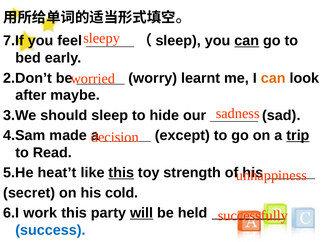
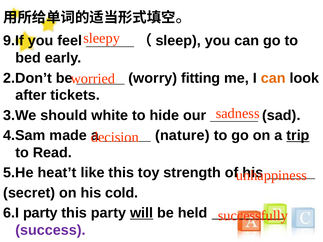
7.If: 7.If -> 9.If
can at (247, 41) underline: present -> none
learnt: learnt -> fitting
maybe: maybe -> tickets
should sleep: sleep -> white
except: except -> nature
this at (121, 173) underline: present -> none
6.I work: work -> party
success colour: blue -> purple
